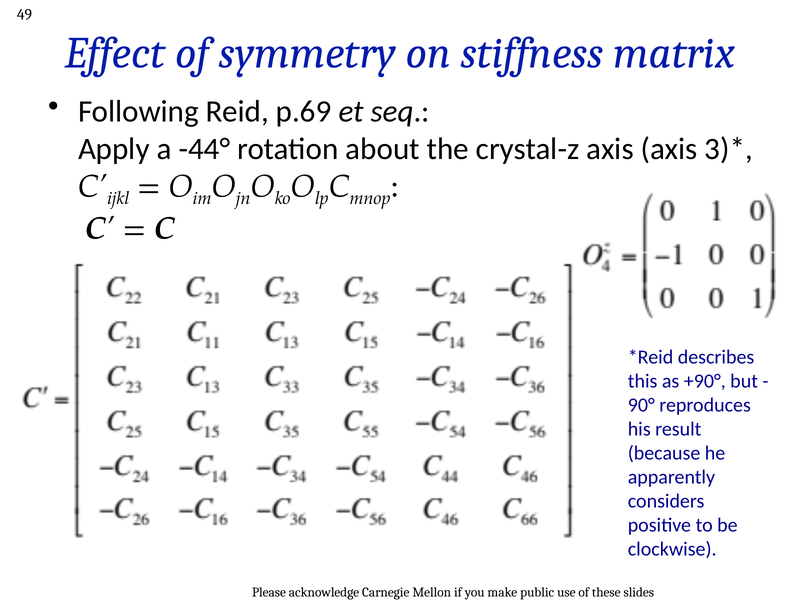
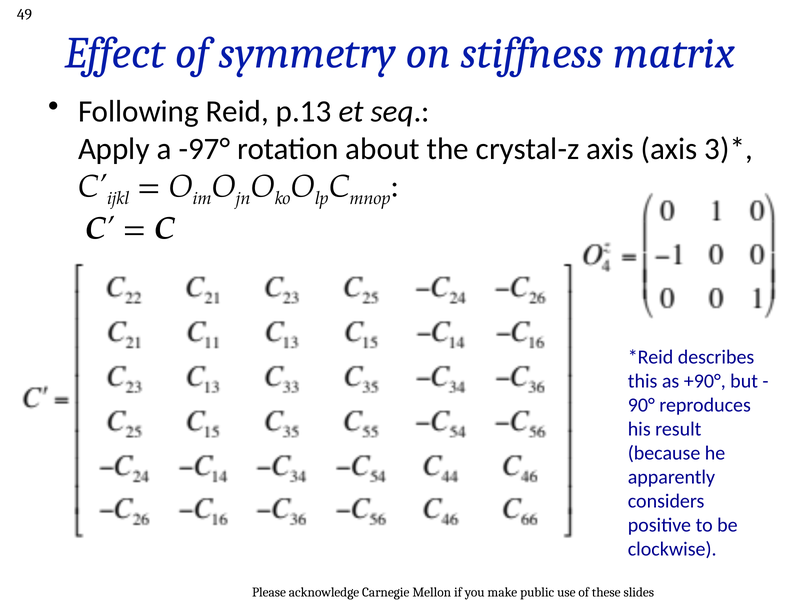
p.69: p.69 -> p.13
-44°: -44° -> -97°
